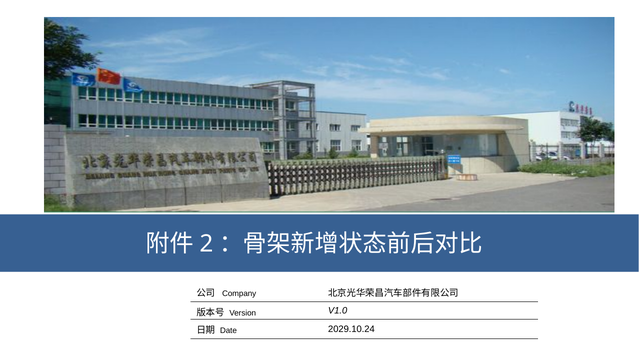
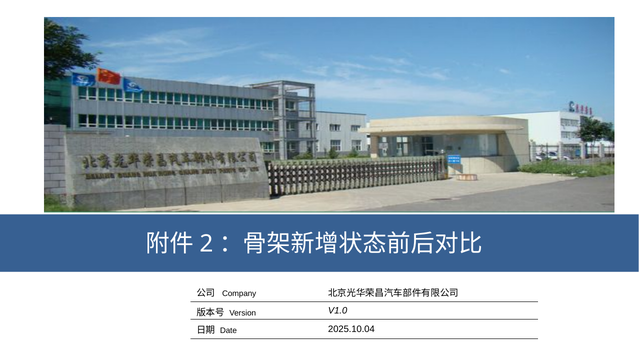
2029.10.24: 2029.10.24 -> 2025.10.04
